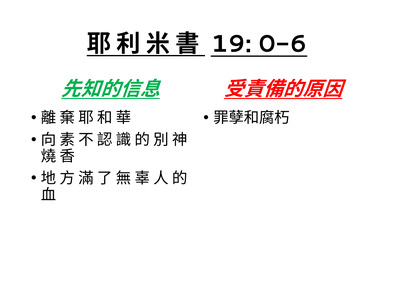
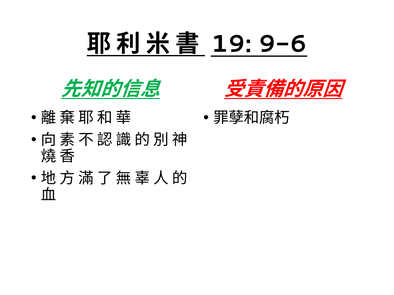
0-6: 0-6 -> 9-6
